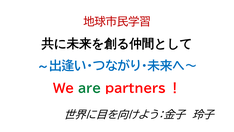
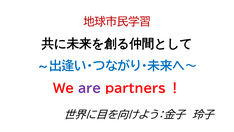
are colour: green -> purple
